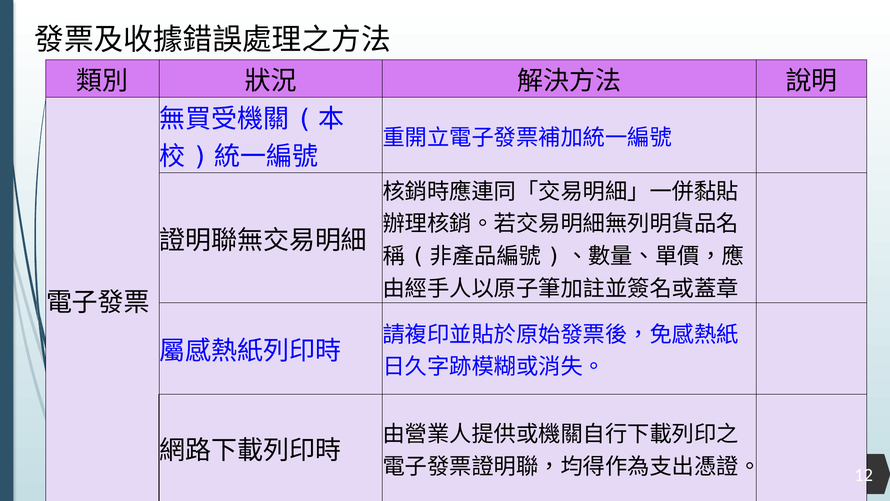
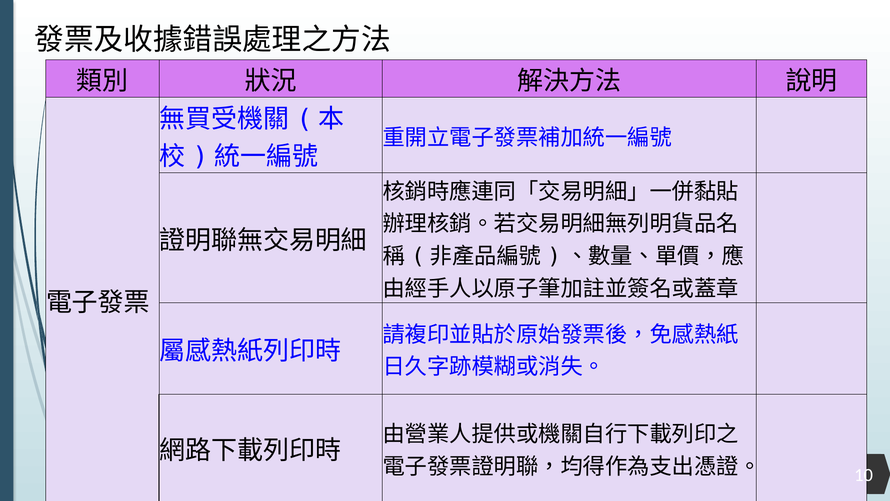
12: 12 -> 10
